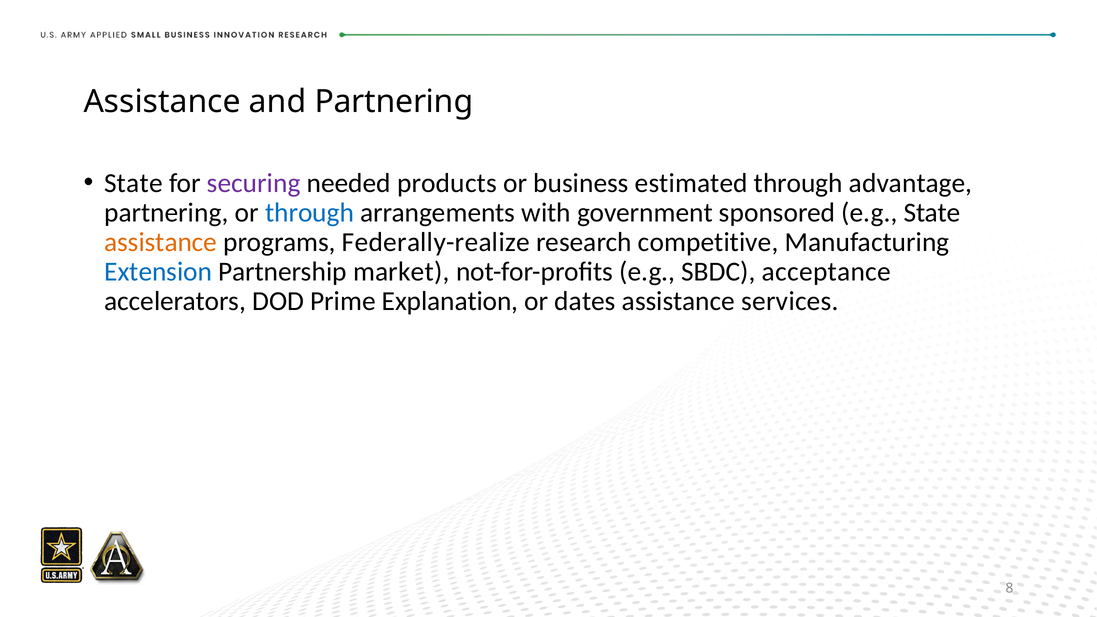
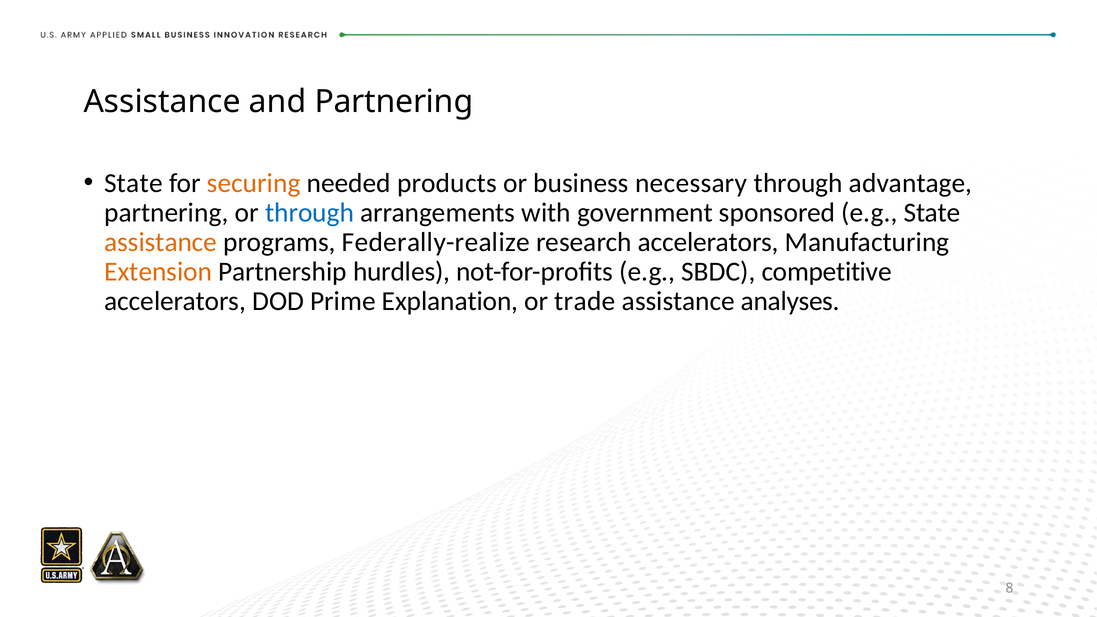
securing colour: purple -> orange
estimated: estimated -> necessary
research competitive: competitive -> accelerators
Extension colour: blue -> orange
market: market -> hurdles
acceptance: acceptance -> competitive
dates: dates -> trade
services: services -> analyses
